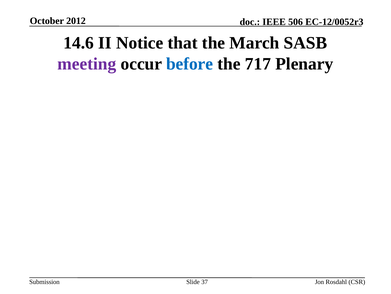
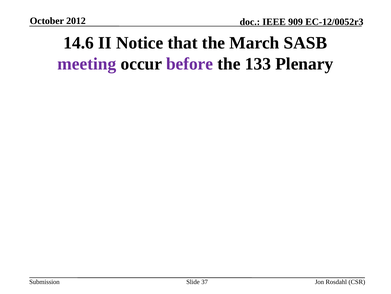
506: 506 -> 909
before colour: blue -> purple
717: 717 -> 133
